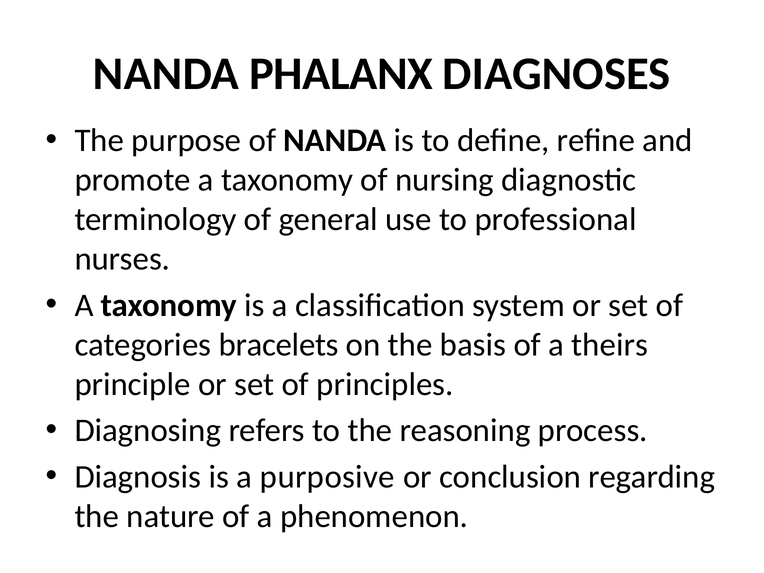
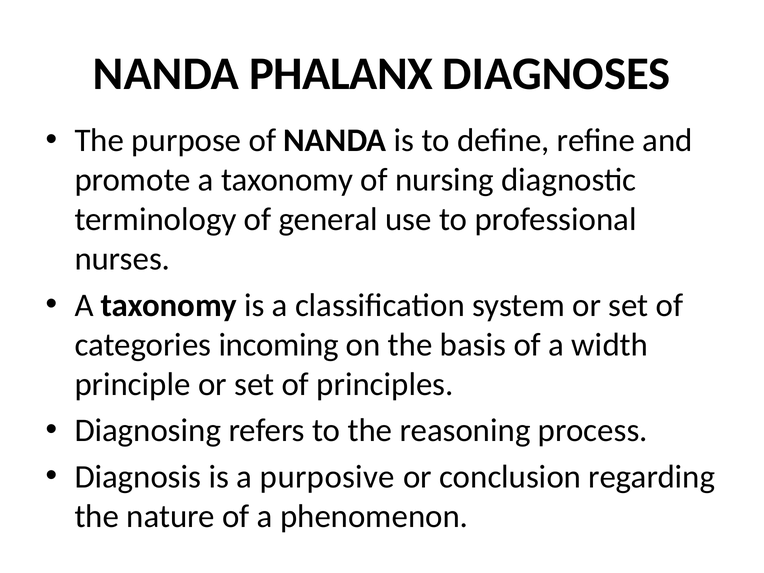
bracelets: bracelets -> incoming
theirs: theirs -> width
